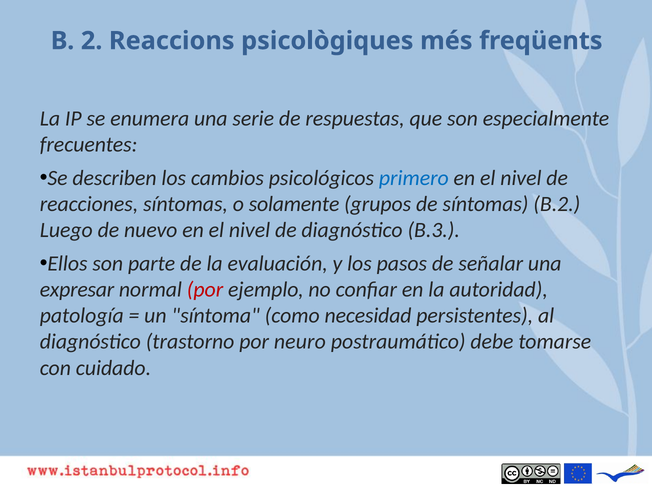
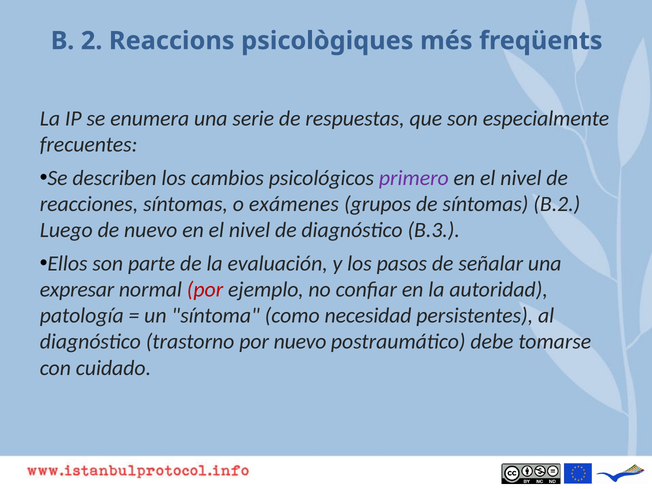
primero colour: blue -> purple
solamente: solamente -> exámenes
por neuro: neuro -> nuevo
